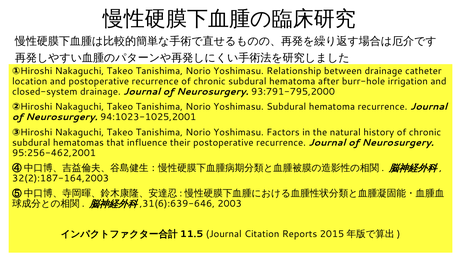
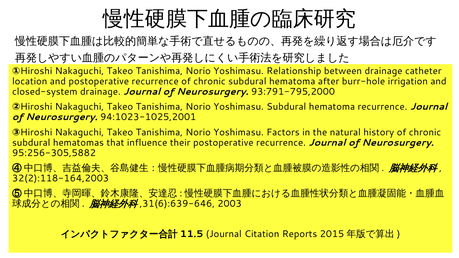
95:256-462,2001: 95:256-462,2001 -> 95:256-305,5882
32(2):187-164,2003: 32(2):187-164,2003 -> 32(2):118-164,2003
